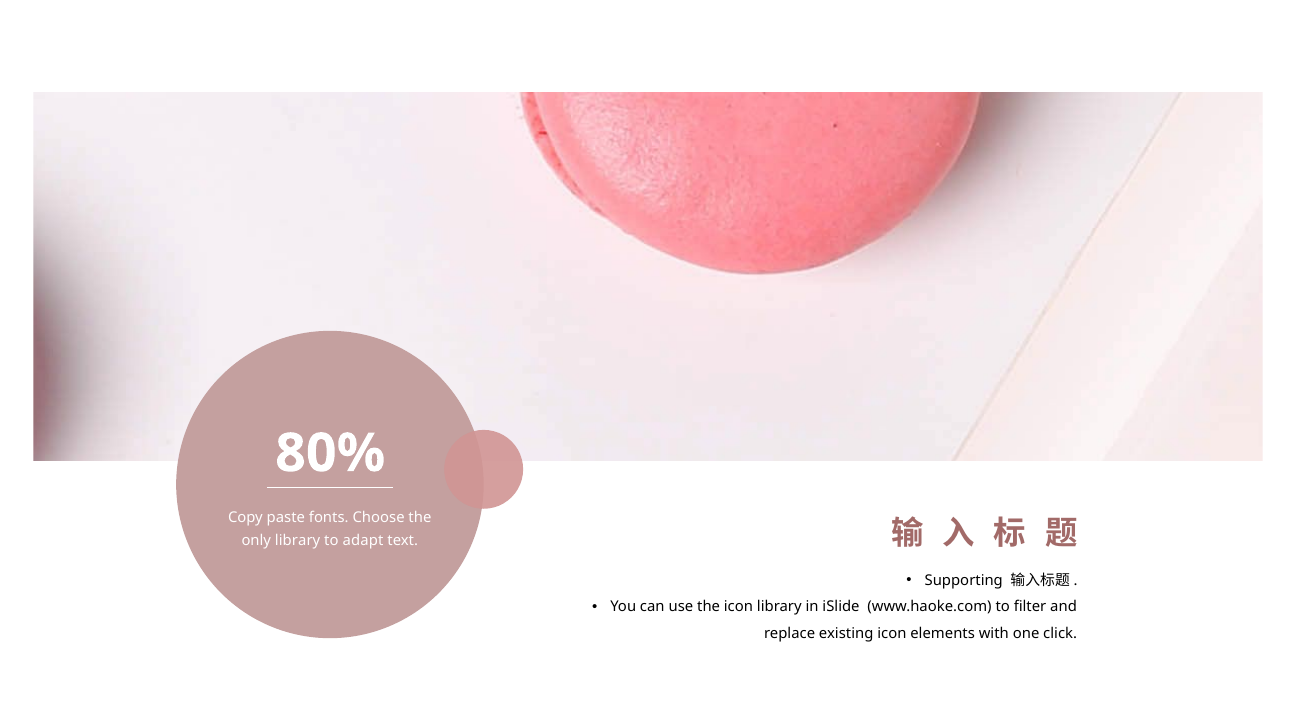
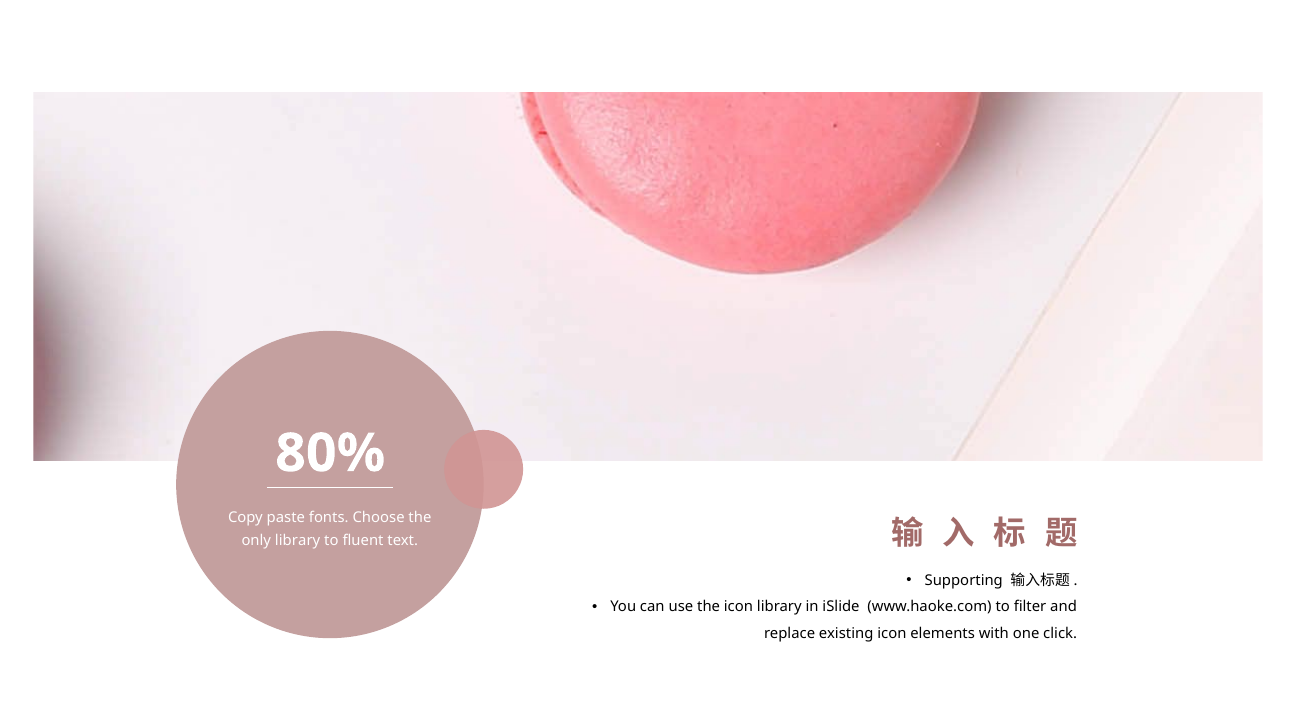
adapt: adapt -> fluent
